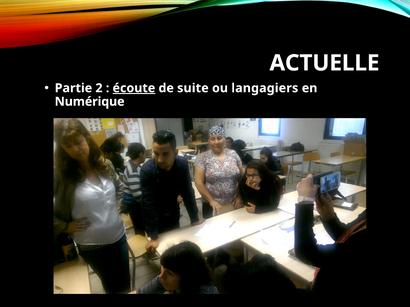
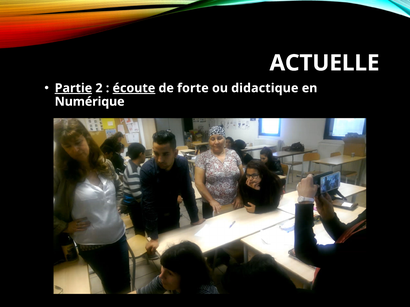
Partie underline: none -> present
suite: suite -> forte
langagiers: langagiers -> didactique
